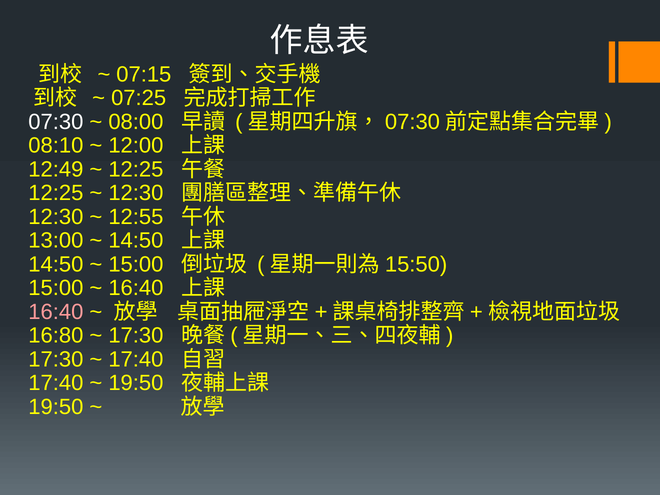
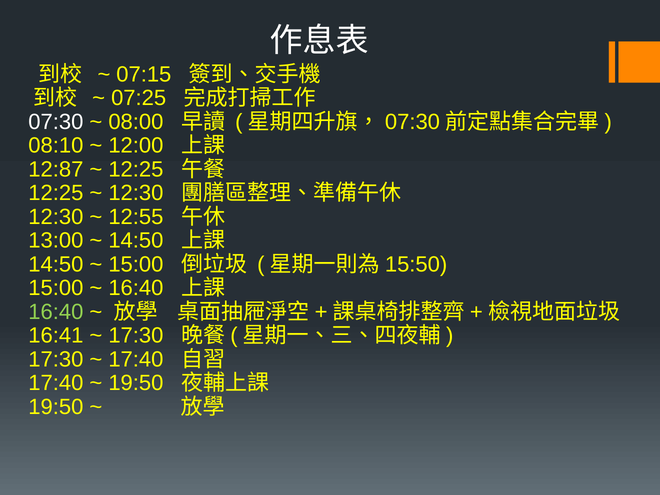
12:49: 12:49 -> 12:87
16:40 at (56, 312) colour: pink -> light green
16:80: 16:80 -> 16:41
